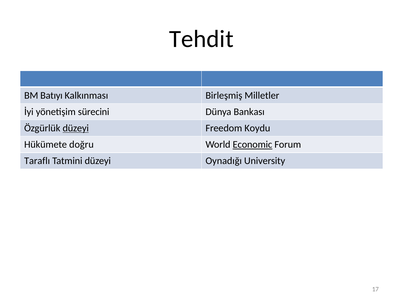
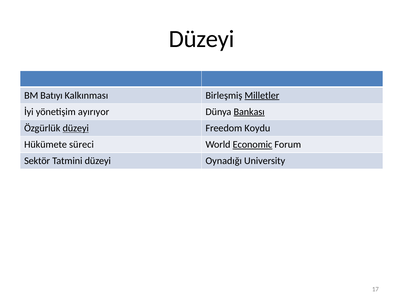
Tehdit at (201, 39): Tehdit -> Düzeyi
Milletler underline: none -> present
sürecini: sürecini -> ayırıyor
Bankası underline: none -> present
doğru: doğru -> süreci
Taraflı: Taraflı -> Sektör
